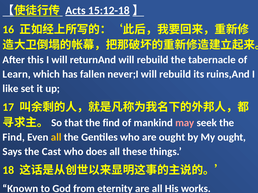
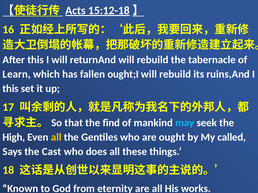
never;I: never;I -> ought;I
like at (11, 89): like -> this
may colour: pink -> light blue
Find at (14, 138): Find -> High
My ought: ought -> called
